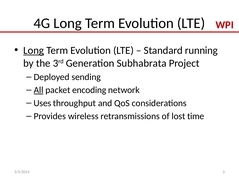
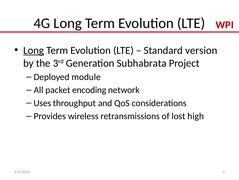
running: running -> version
sending: sending -> module
All underline: present -> none
time: time -> high
